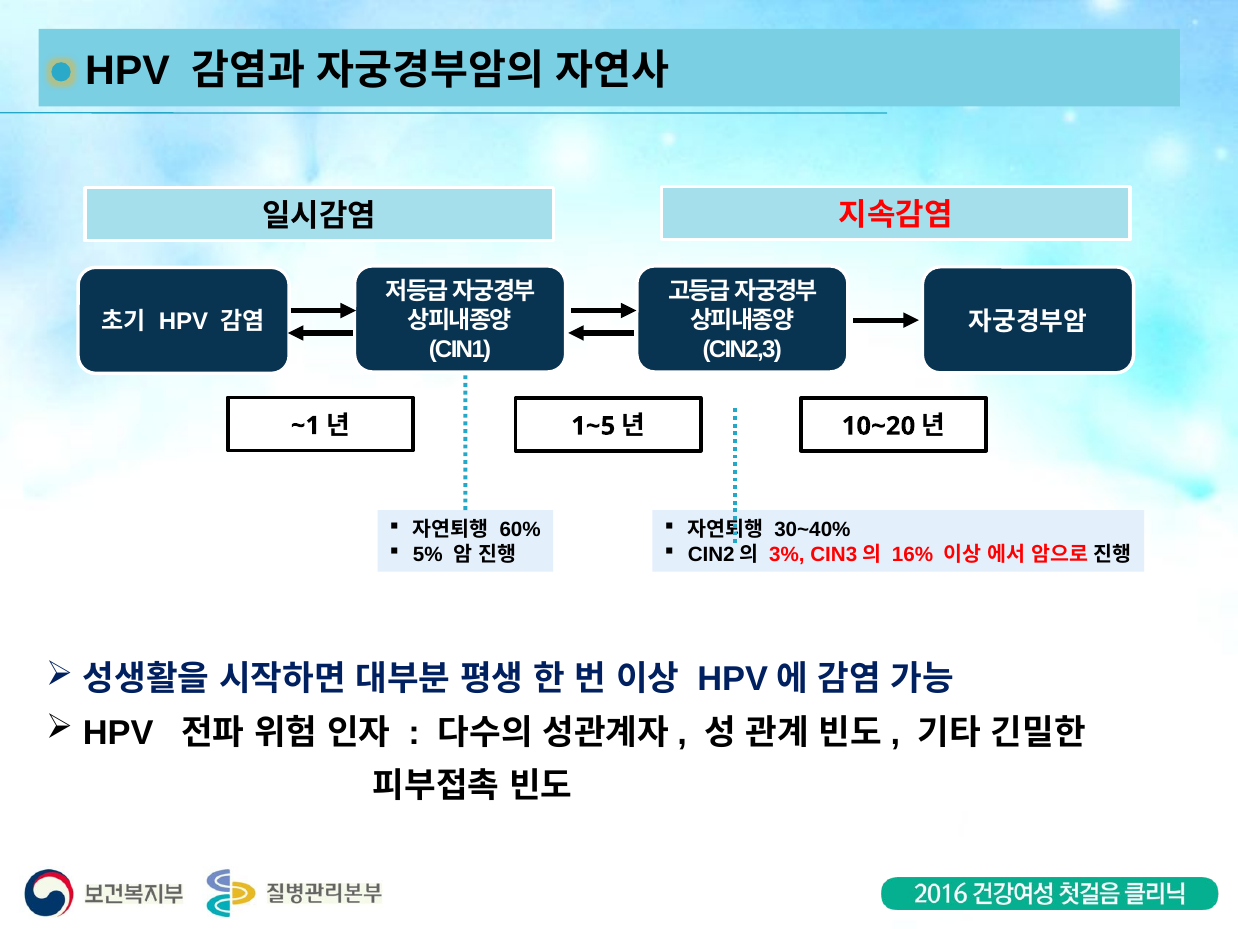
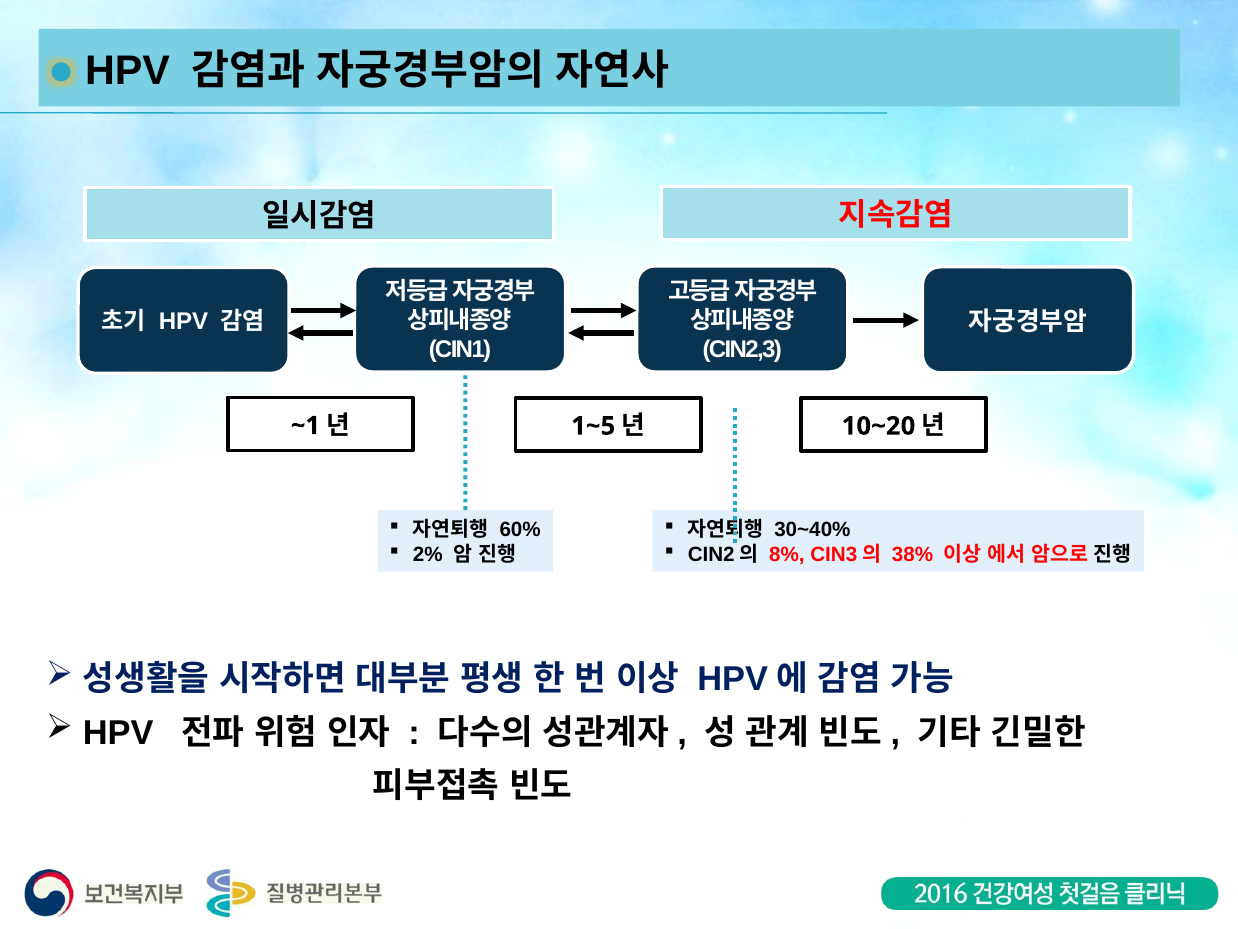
5%: 5% -> 2%
3%: 3% -> 8%
16%: 16% -> 38%
